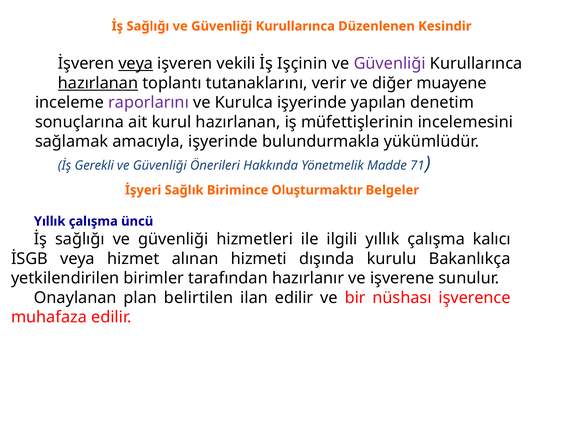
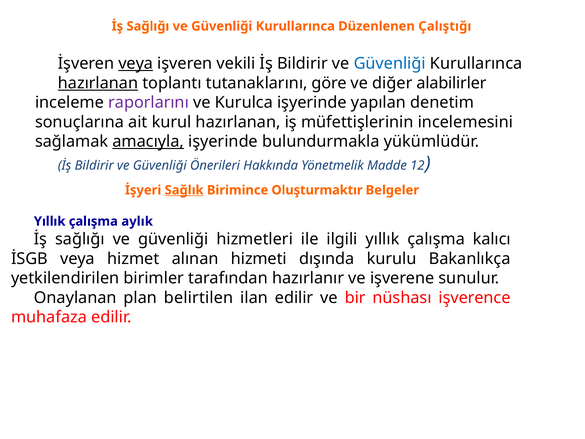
Kesindir: Kesindir -> Çalıştığı
vekili İş Işçinin: Işçinin -> Bildirir
Güvenliği at (390, 63) colour: purple -> blue
verir: verir -> göre
muayene: muayene -> alabilirler
amacıyla underline: none -> present
Gerekli at (94, 165): Gerekli -> Bildirir
71: 71 -> 12
Sağlık underline: none -> present
üncü: üncü -> aylık
